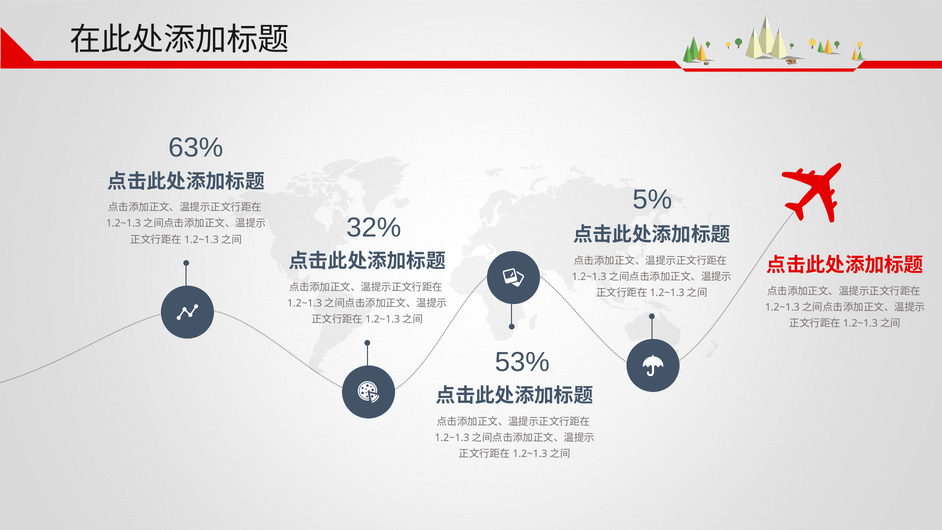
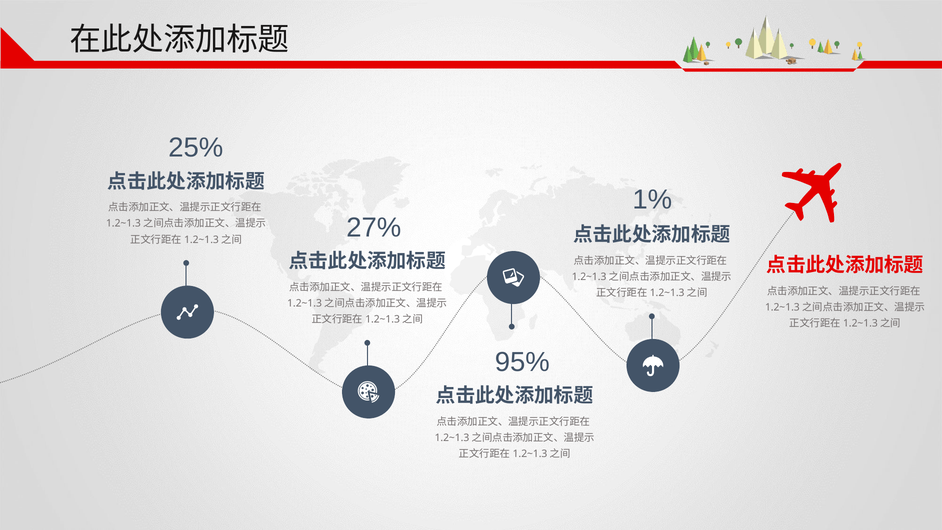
63%: 63% -> 25%
5%: 5% -> 1%
32%: 32% -> 27%
53%: 53% -> 95%
